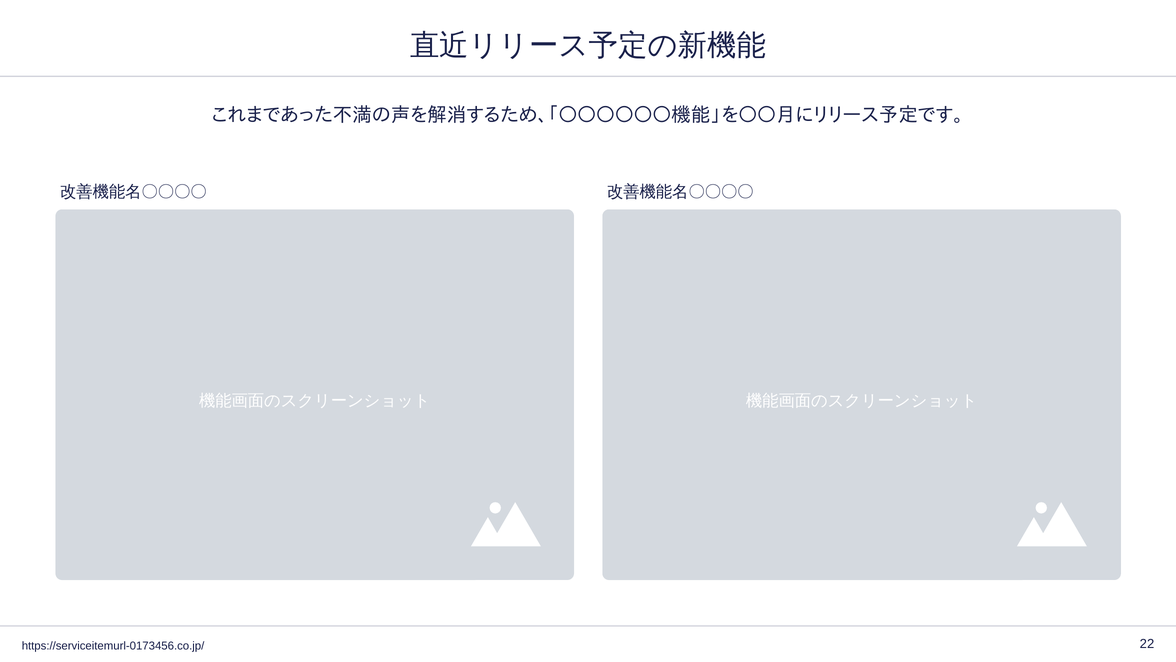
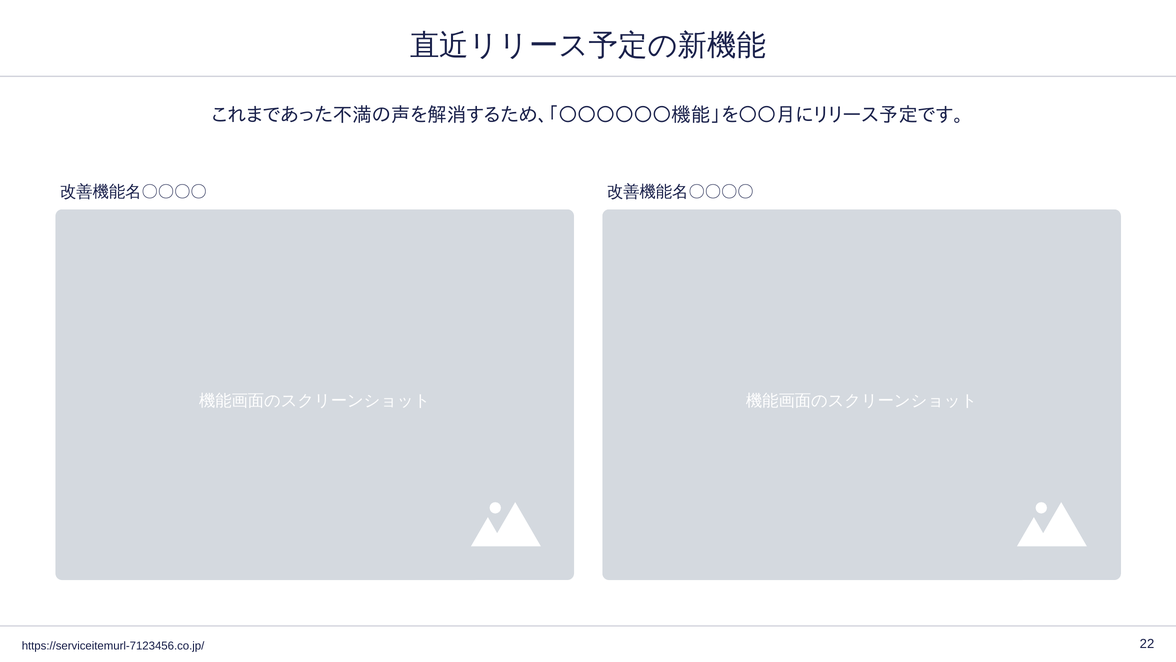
https://serviceitemurl-0173456.co.jp/: https://serviceitemurl-0173456.co.jp/ -> https://serviceitemurl-7123456.co.jp/
